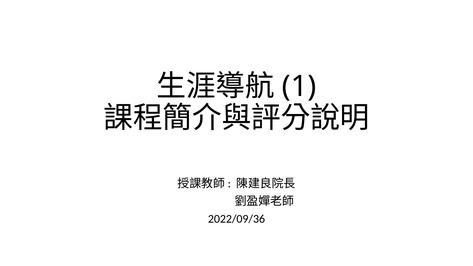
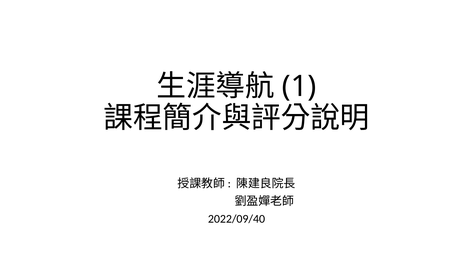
2022/09/36: 2022/09/36 -> 2022/09/40
